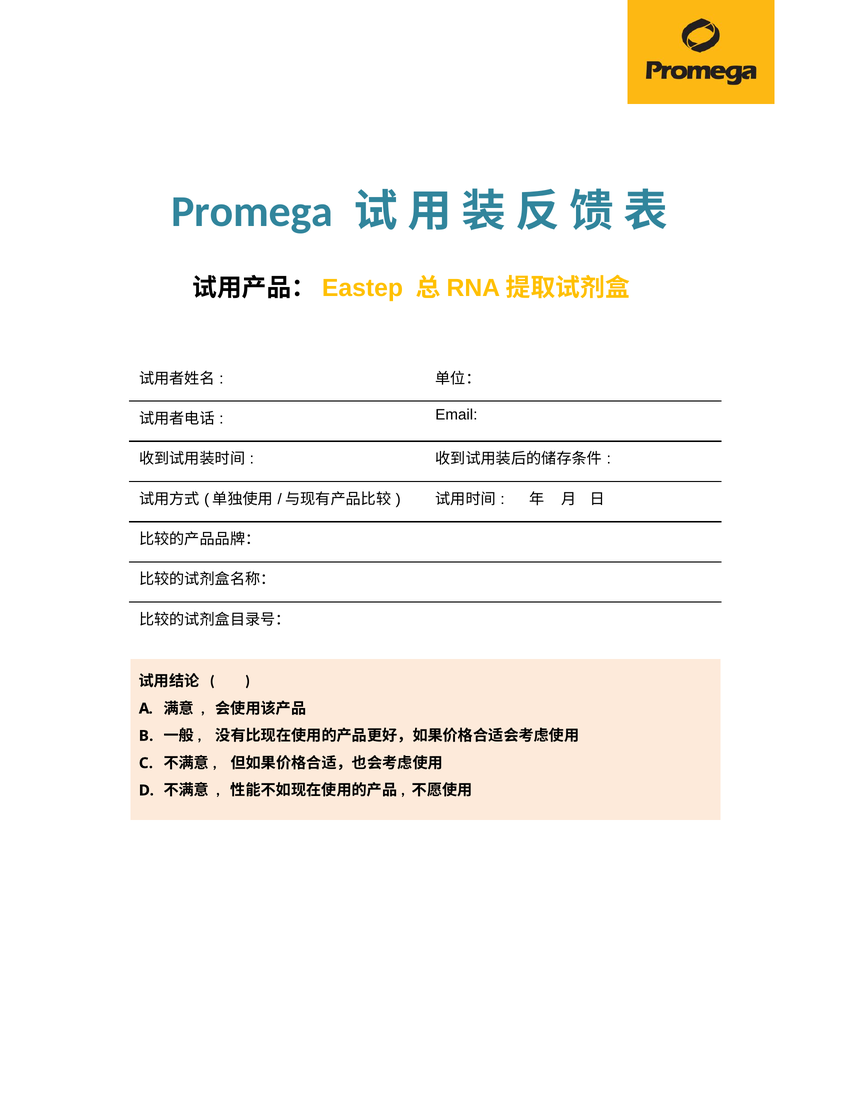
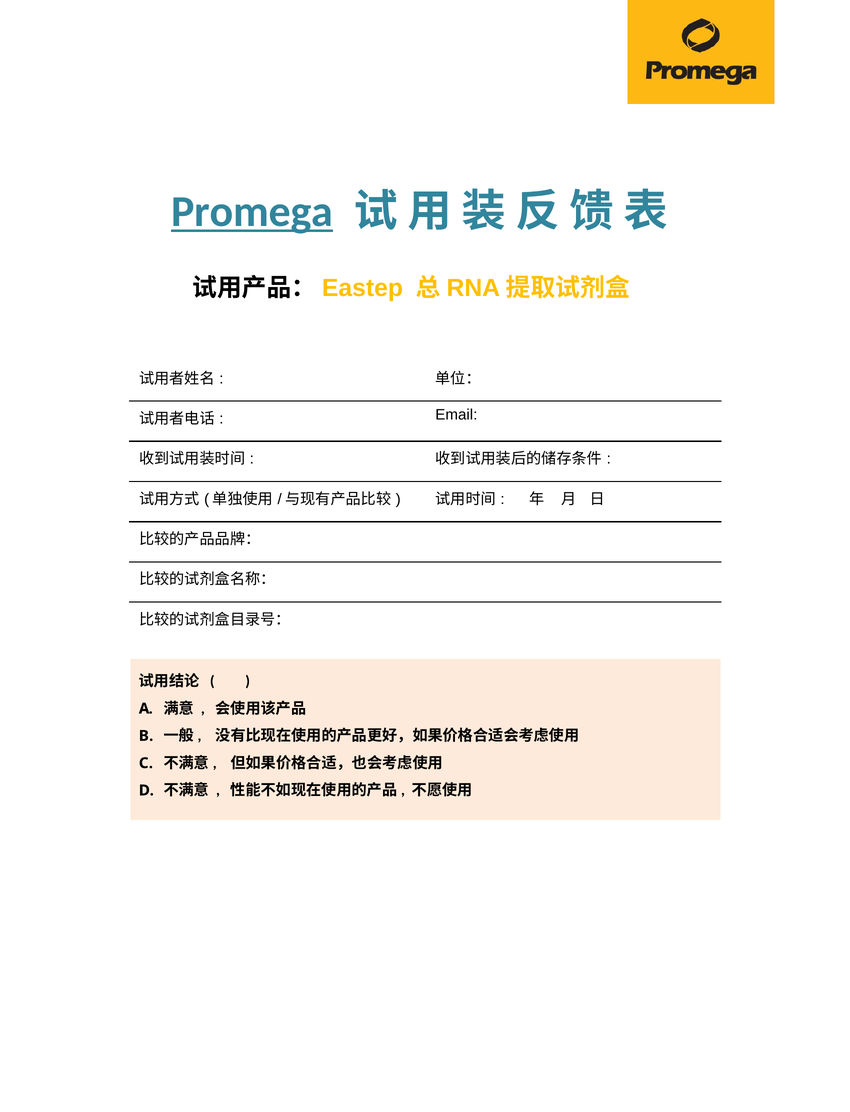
Promega underline: none -> present
